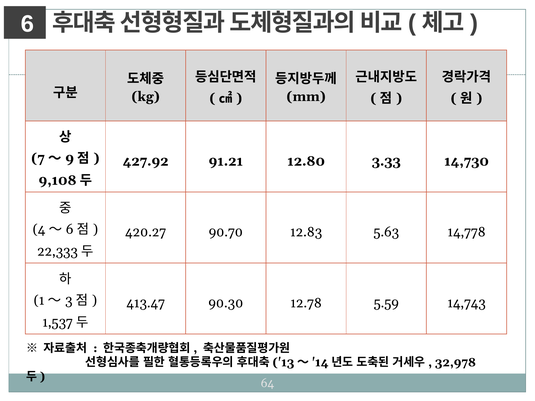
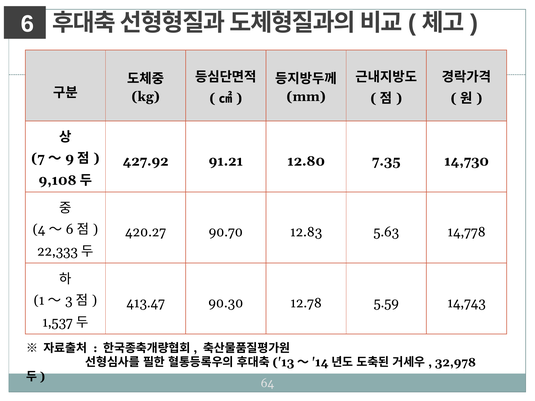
3.33: 3.33 -> 7.35
